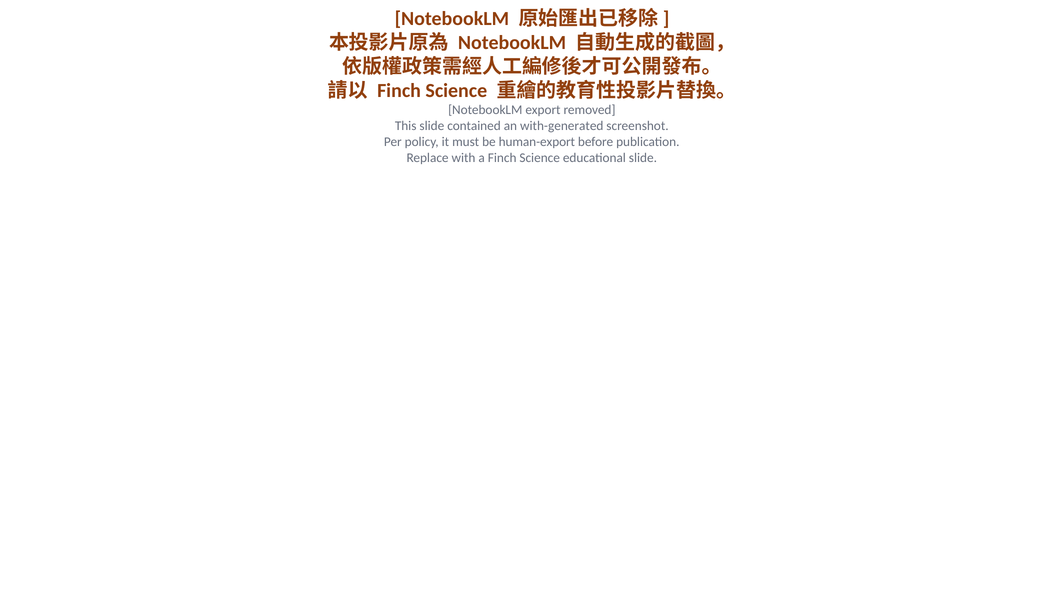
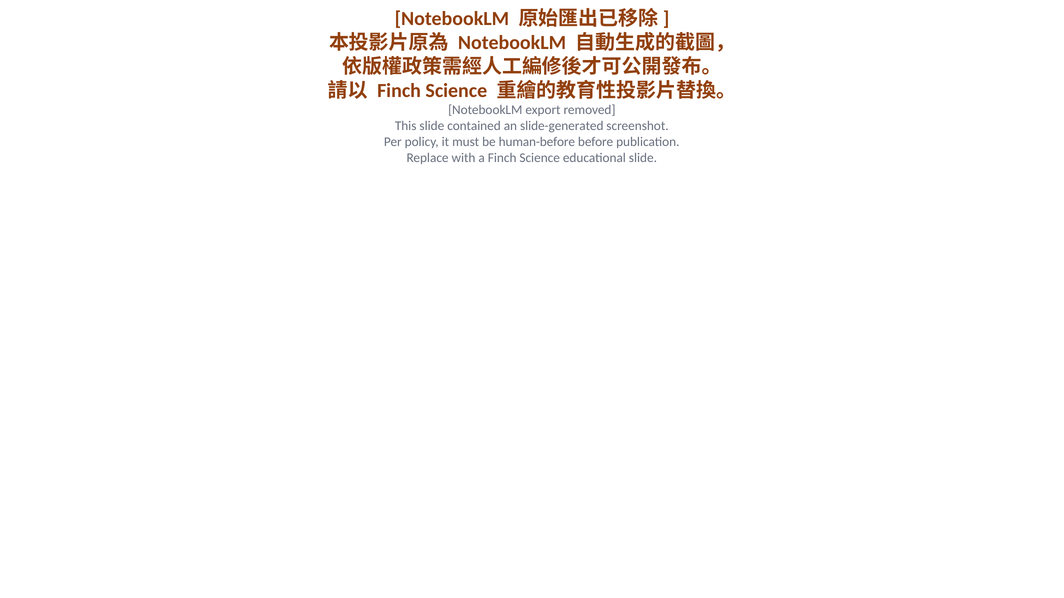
with-generated: with-generated -> slide-generated
human-export: human-export -> human-before
